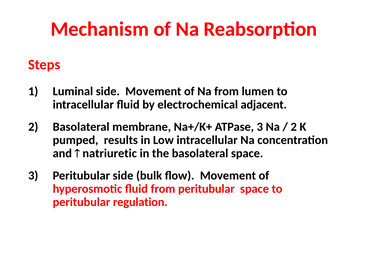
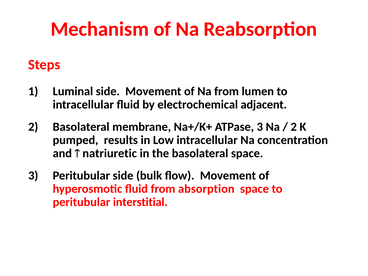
from peritubular: peritubular -> absorption
regulation: regulation -> interstitial
